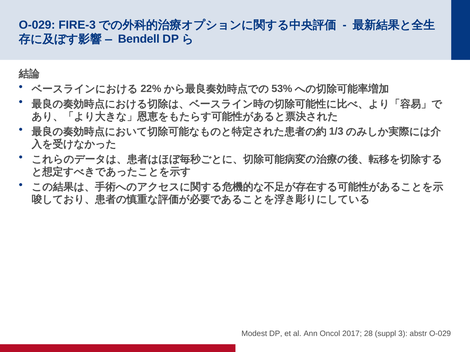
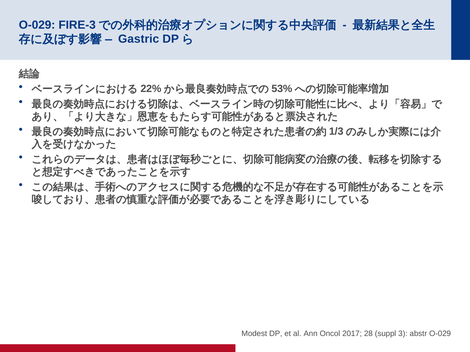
Bendell: Bendell -> Gastric
